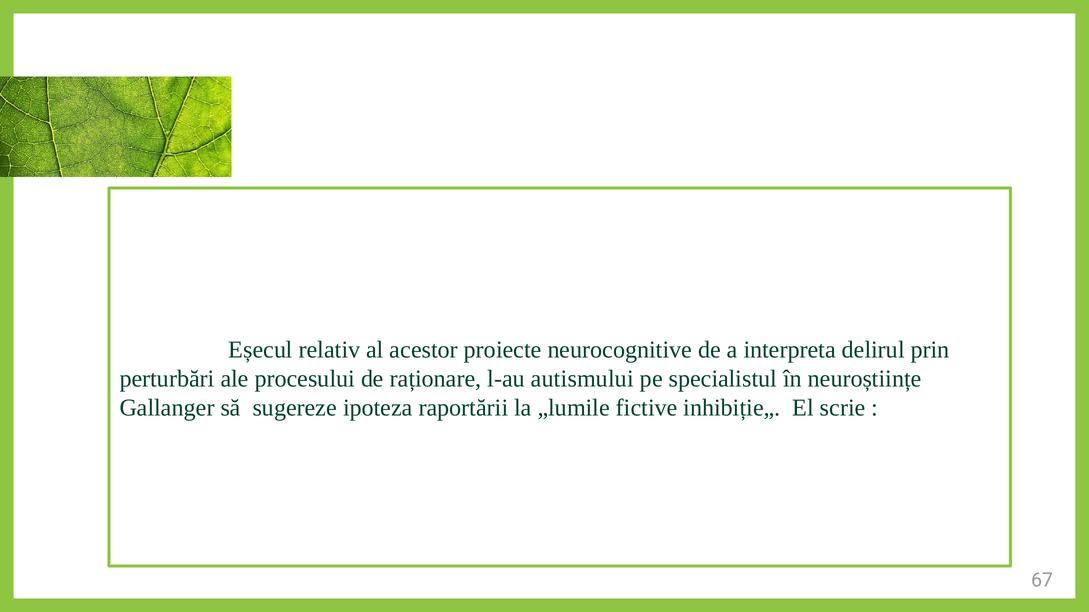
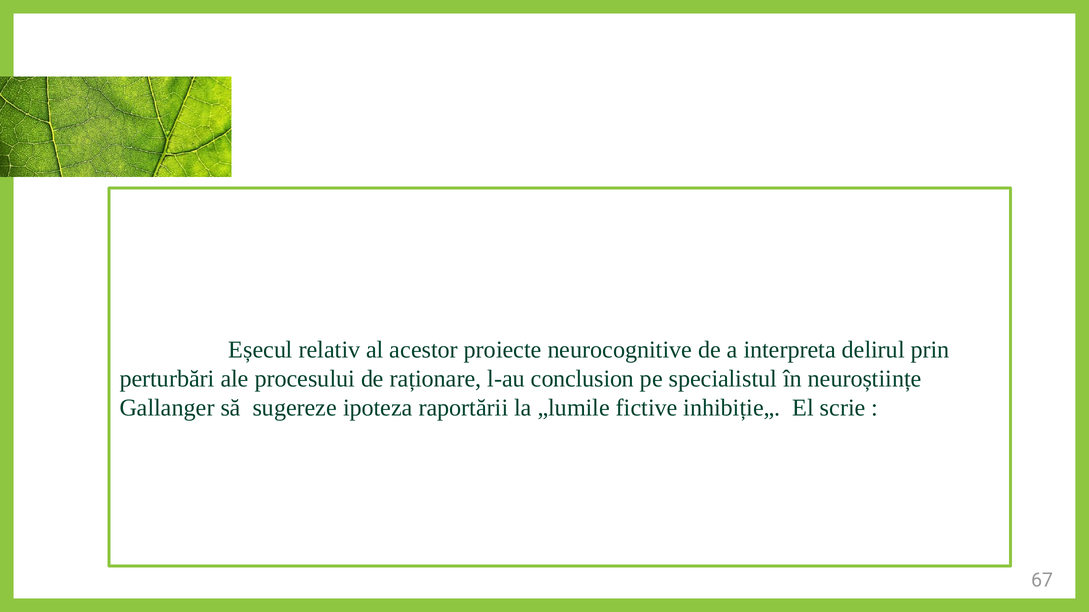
autismului: autismului -> conclusion
